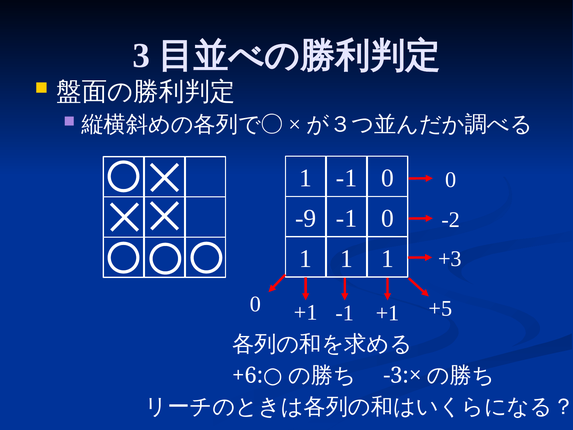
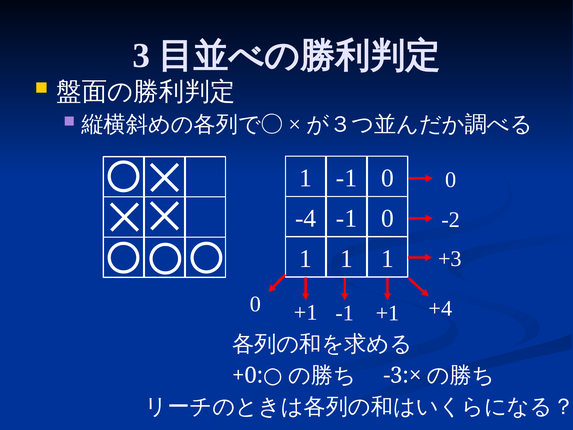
-9: -9 -> -4
+5: +5 -> +4
+6: +6 -> +0
